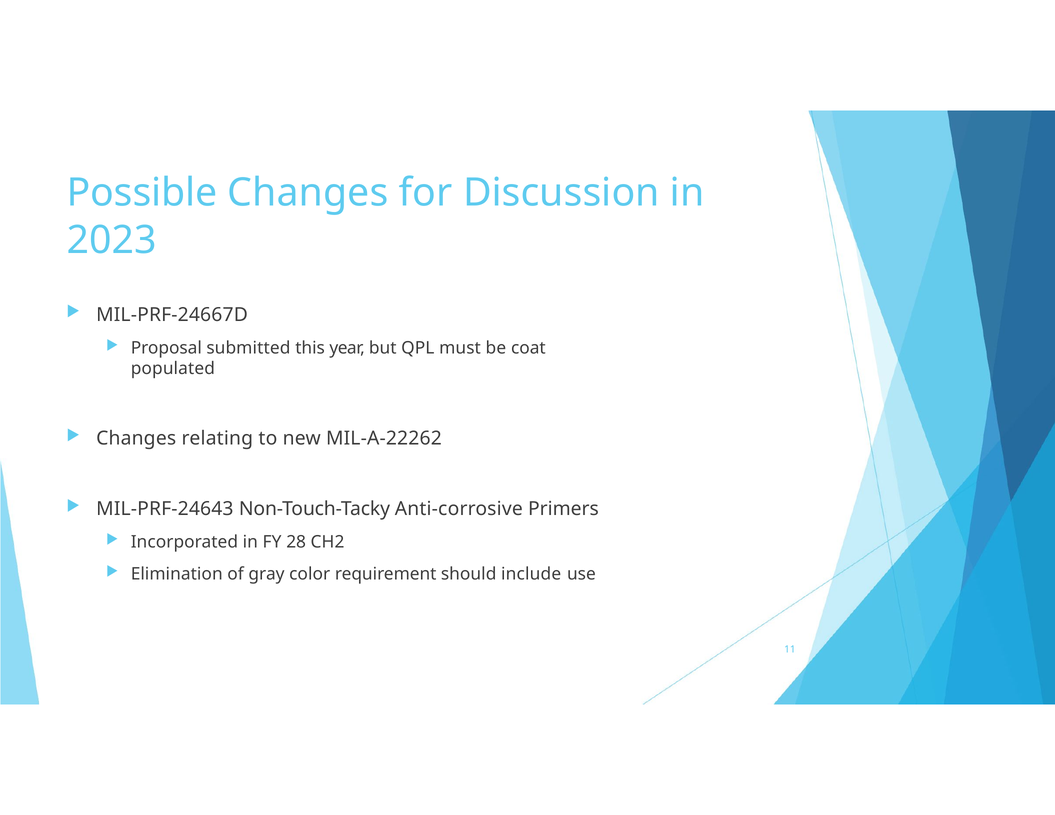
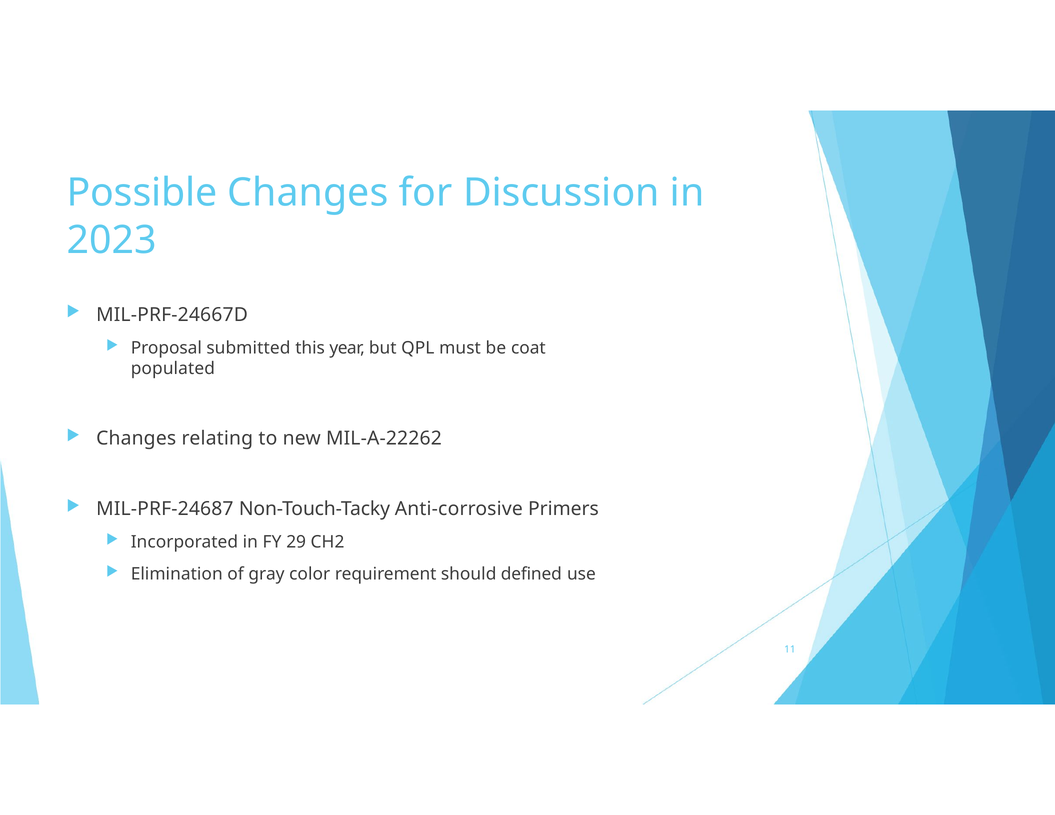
MIL-PRF-24643: MIL-PRF-24643 -> MIL-PRF-24687
28: 28 -> 29
include: include -> defined
